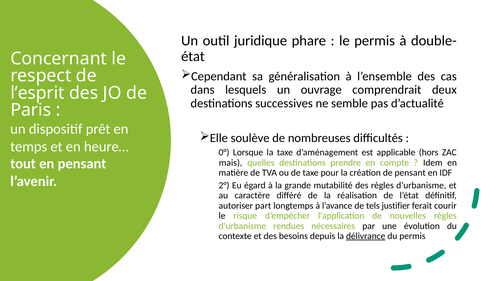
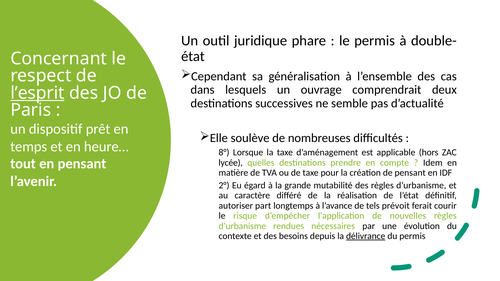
l’esprit underline: none -> present
0°: 0° -> 8°
mais: mais -> lycée
justifier: justifier -> prévoit
